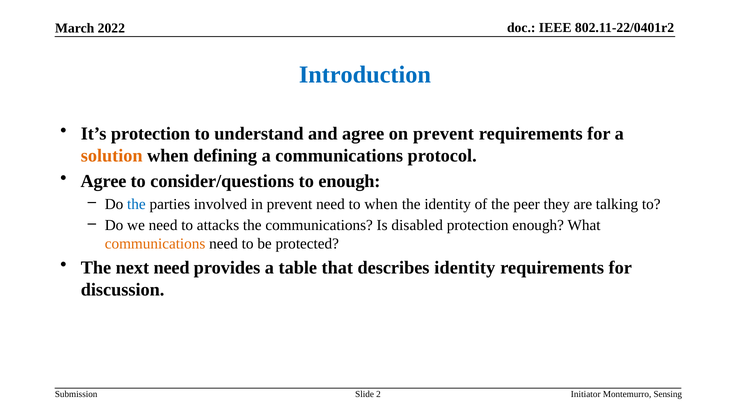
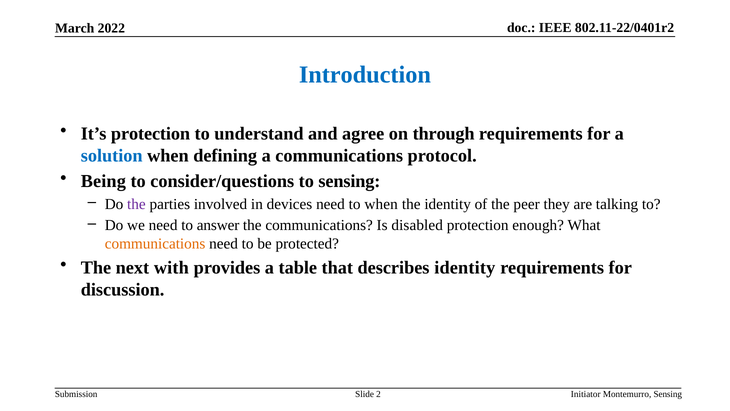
on prevent: prevent -> through
solution colour: orange -> blue
Agree at (104, 181): Agree -> Being
to enough: enough -> sensing
the at (136, 204) colour: blue -> purple
in prevent: prevent -> devices
attacks: attacks -> answer
next need: need -> with
